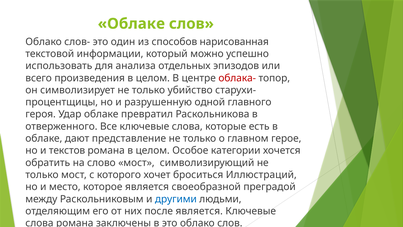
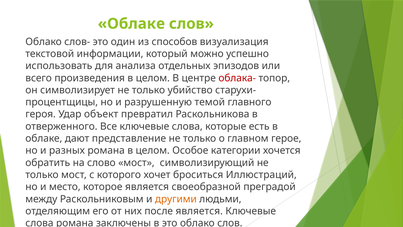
нарисованная: нарисованная -> визуализация
одной: одной -> темой
Удар облаке: облаке -> объект
текстов: текстов -> разных
другими colour: blue -> orange
